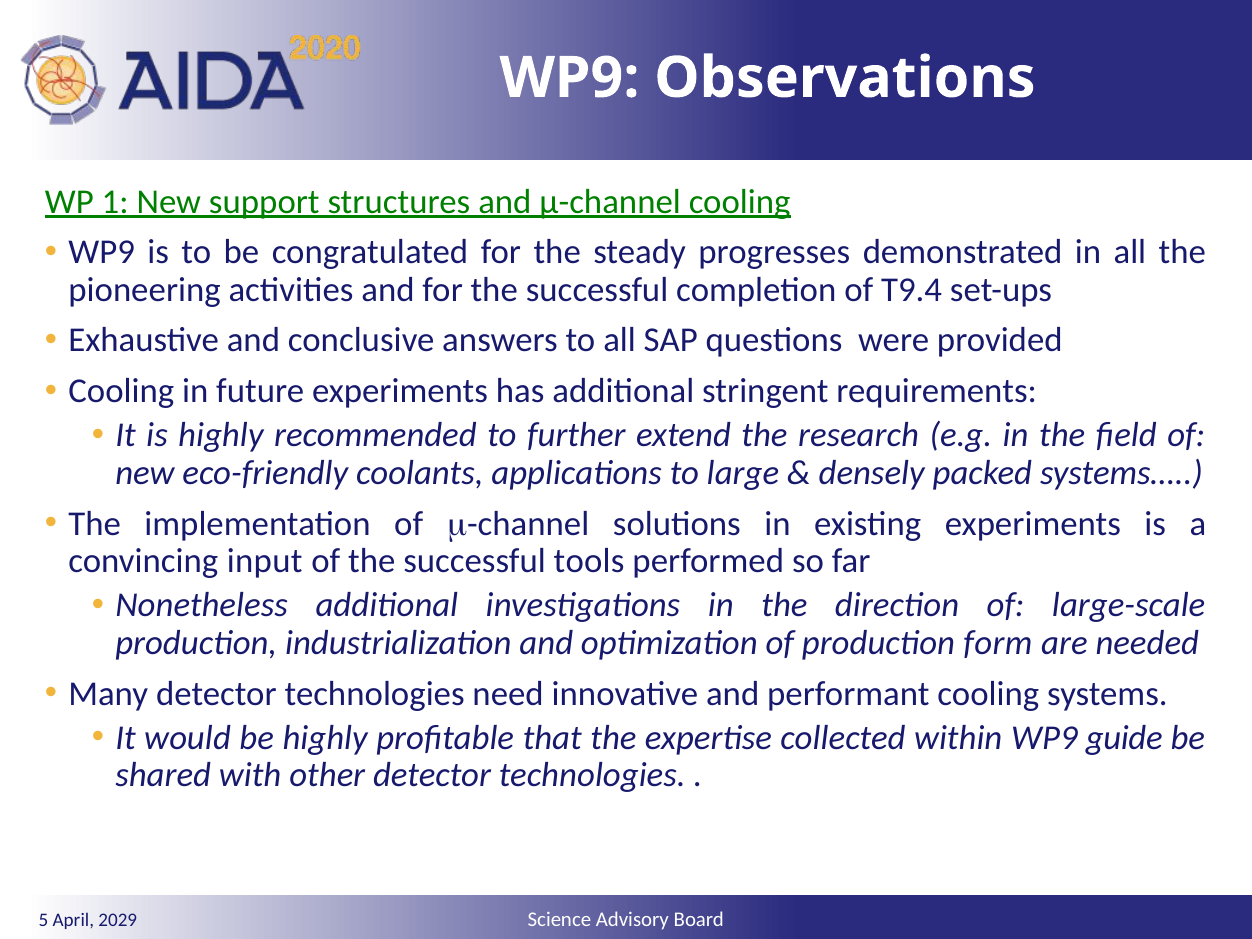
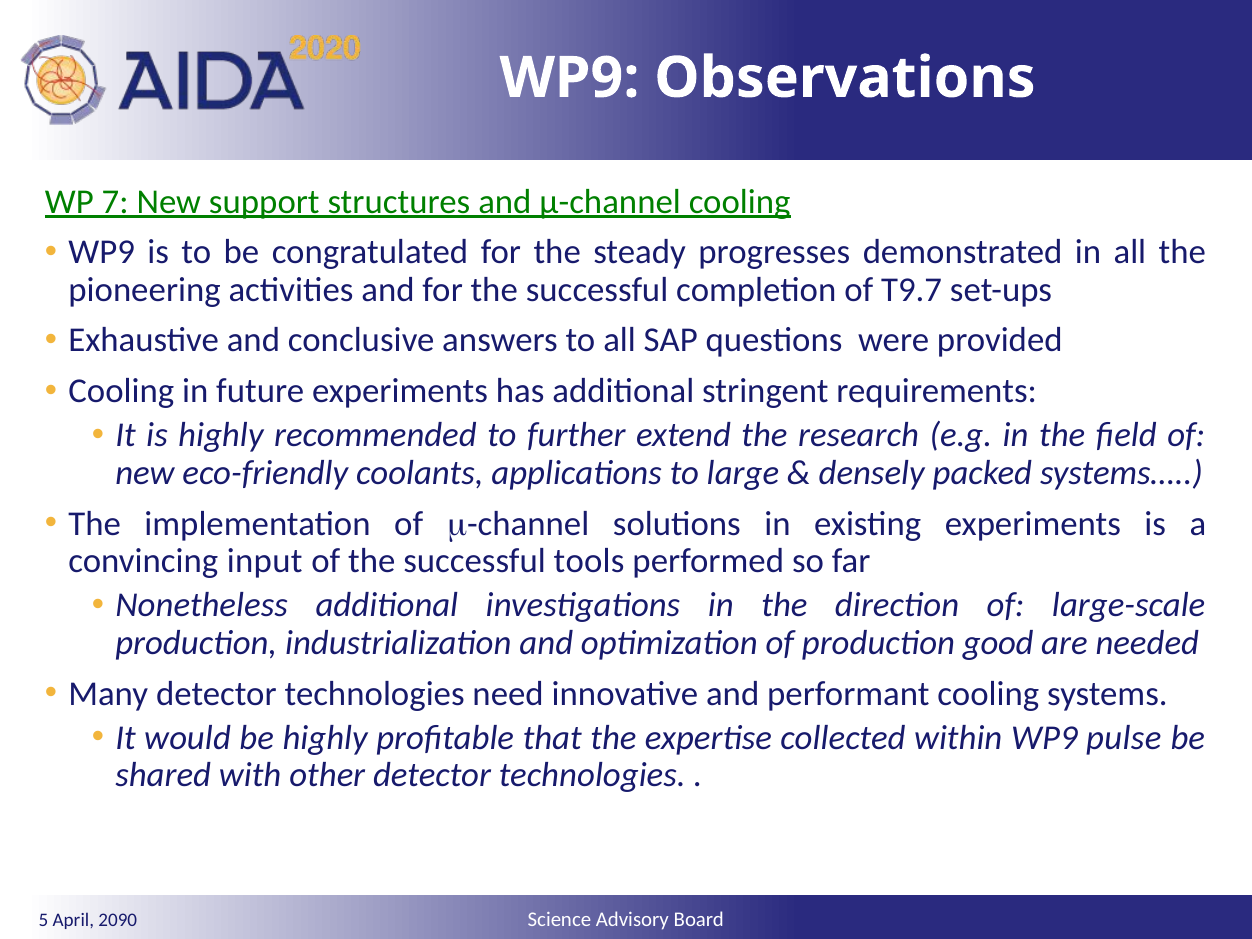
1: 1 -> 7
T9.4: T9.4 -> T9.7
form: form -> good
guide: guide -> pulse
2029: 2029 -> 2090
